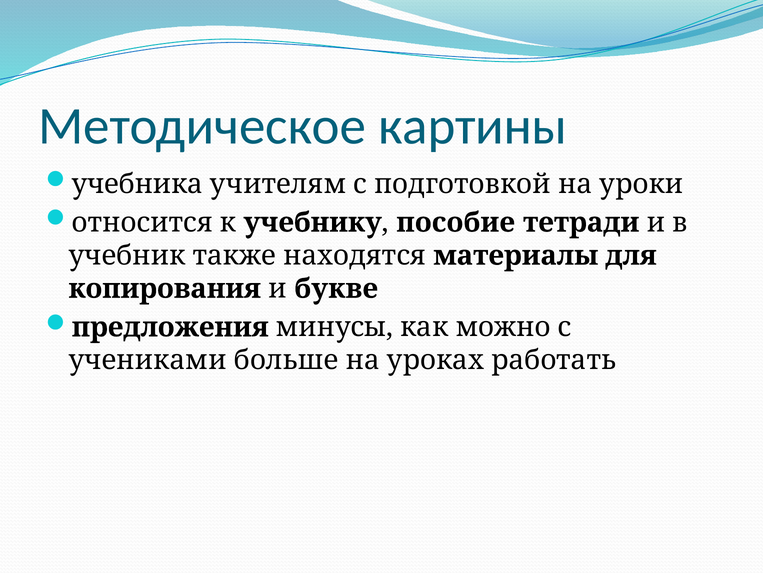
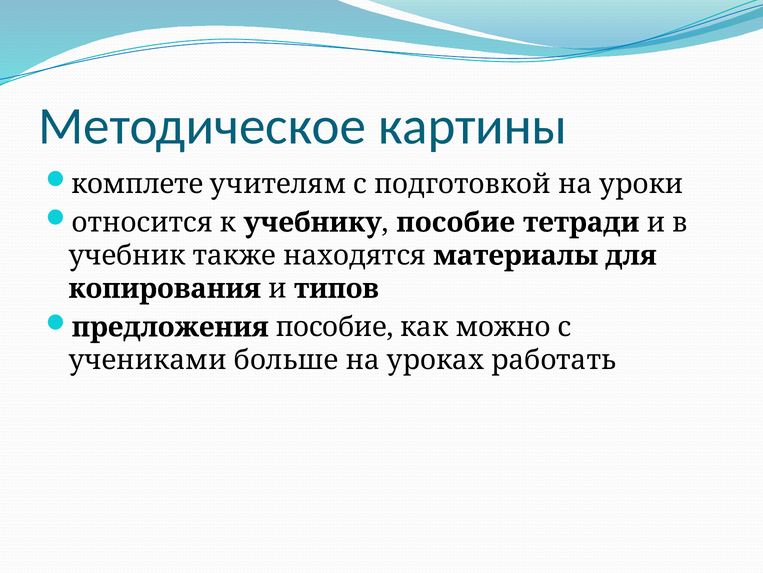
учебника: учебника -> комплете
букве: букве -> типов
предложения минусы: минусы -> пособие
